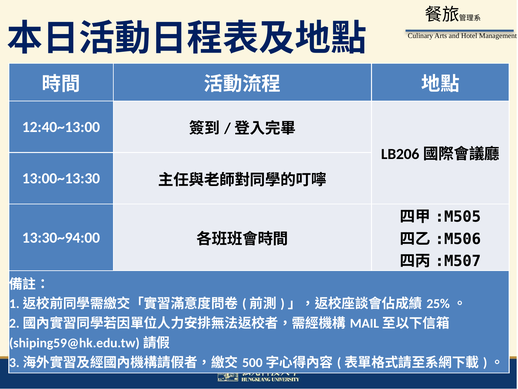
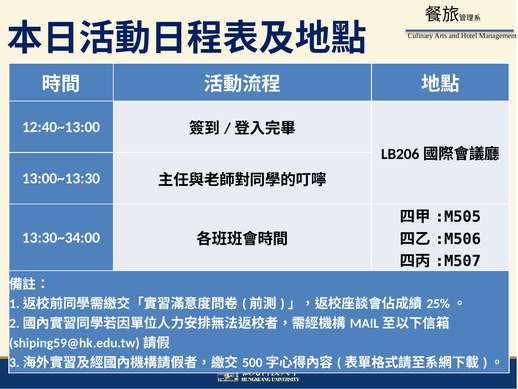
13:30~94:00: 13:30~94:00 -> 13:30~34:00
